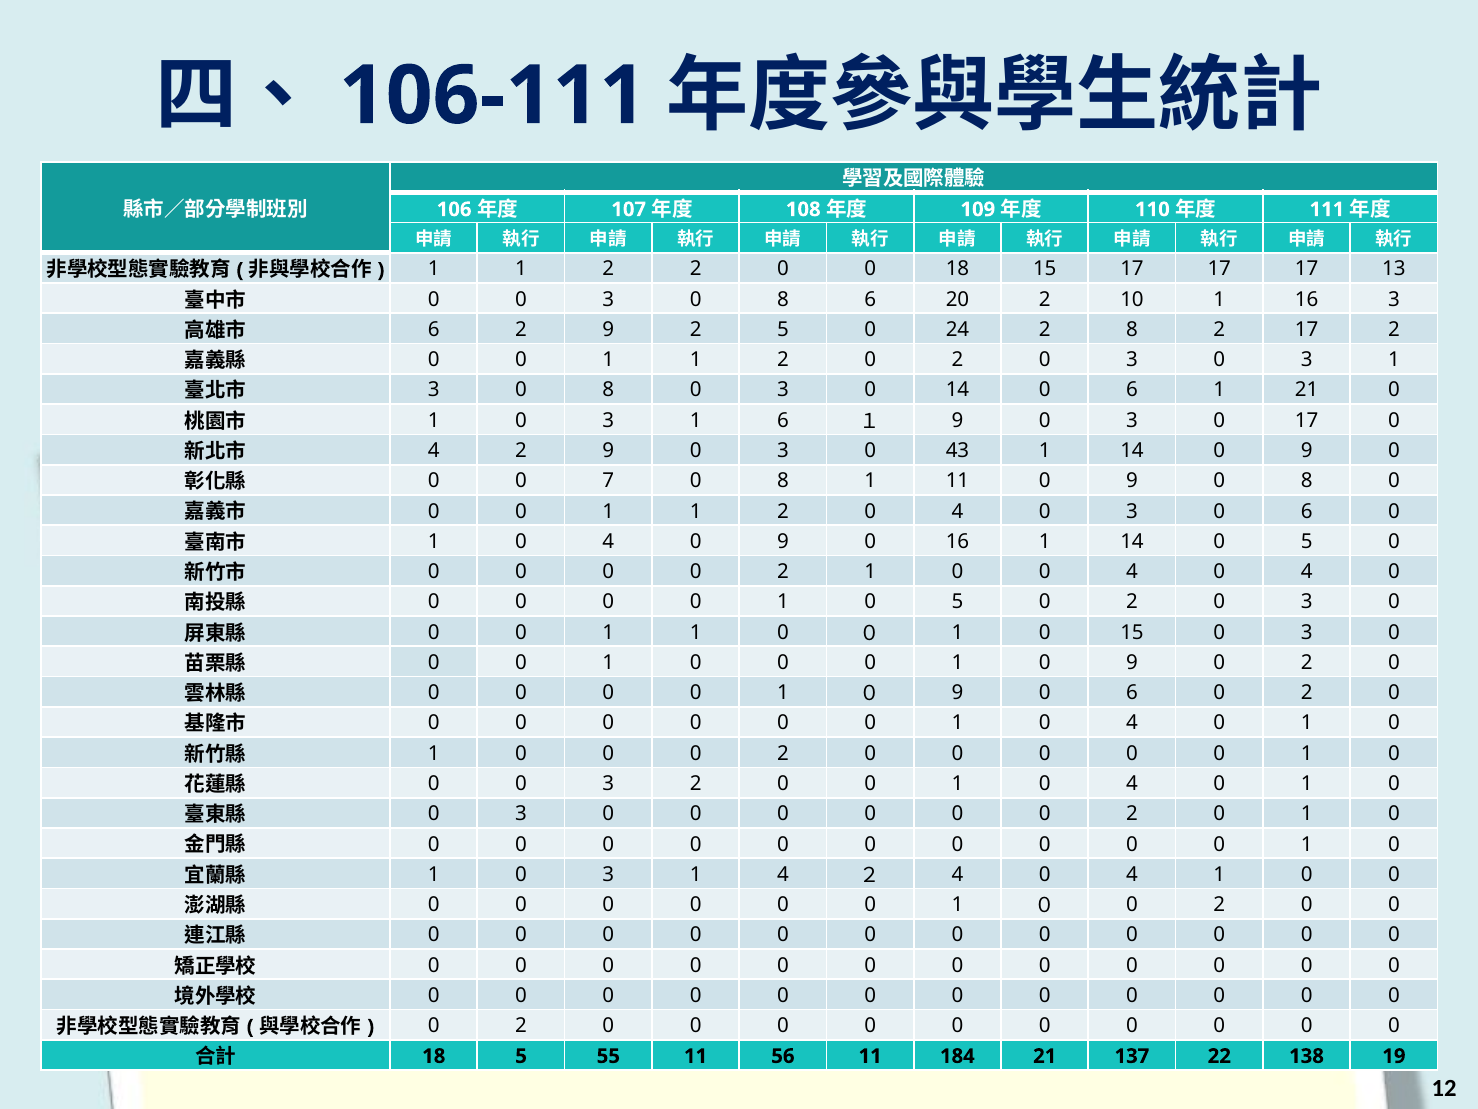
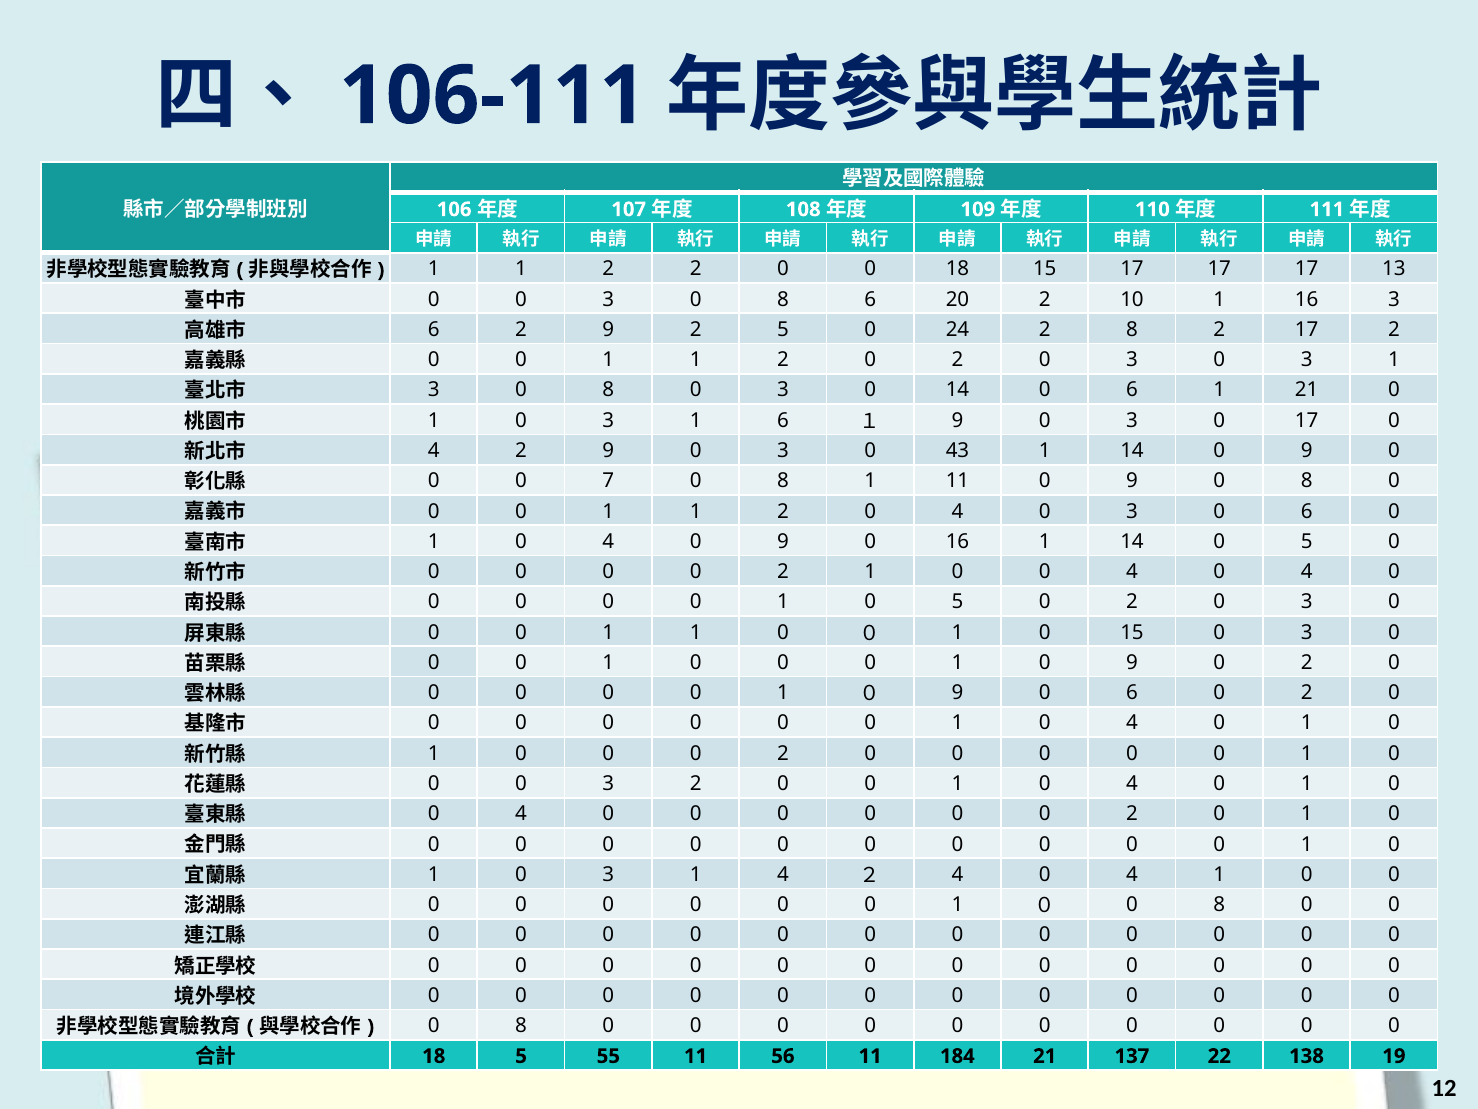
3 at (521, 814): 3 -> 4
０ 0 2: 2 -> 8
2 at (521, 1025): 2 -> 8
